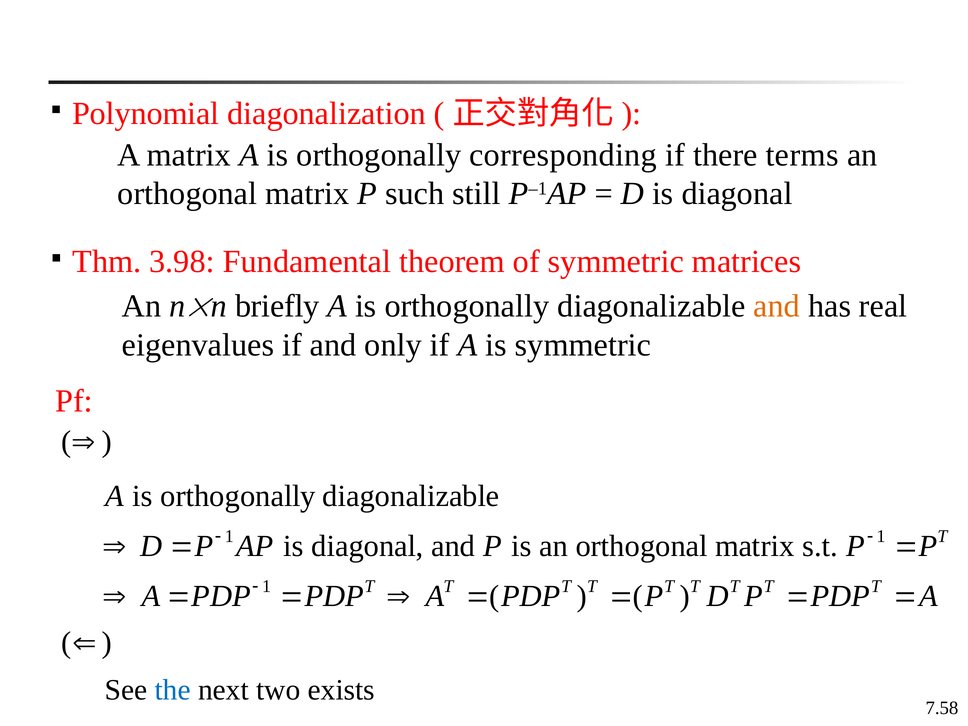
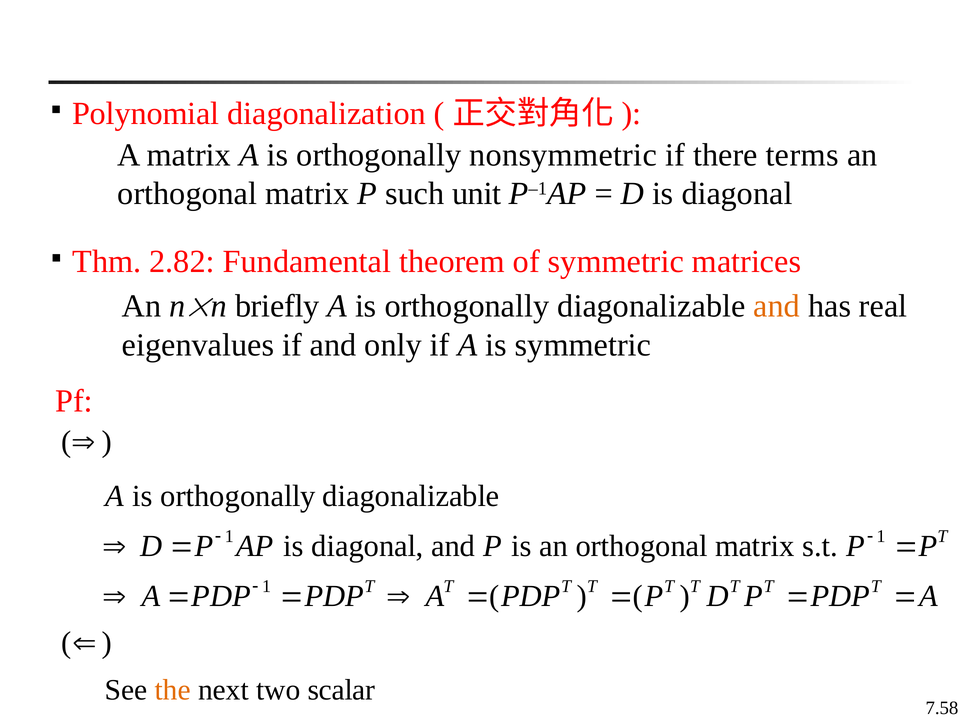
corresponding: corresponding -> nonsymmetric
still: still -> unit
3.98: 3.98 -> 2.82
the colour: blue -> orange
exists: exists -> scalar
